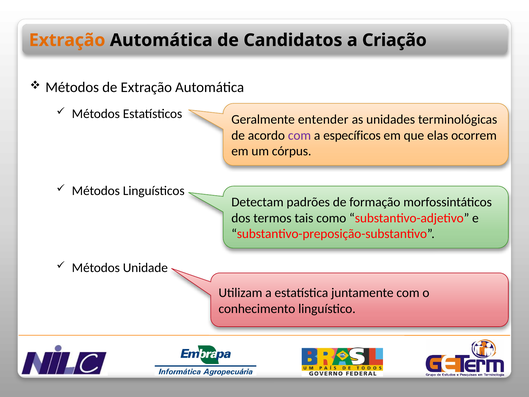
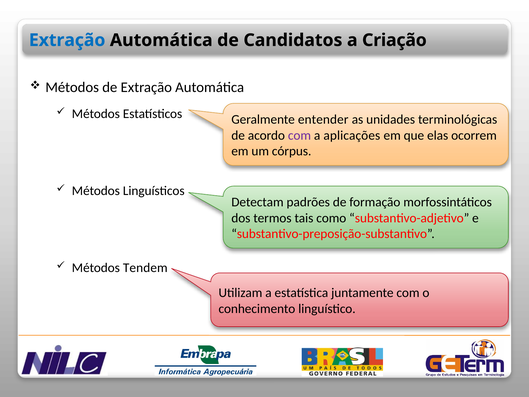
Extração at (67, 40) colour: orange -> blue
específicos: específicos -> aplicações
Unidade: Unidade -> Tendem
